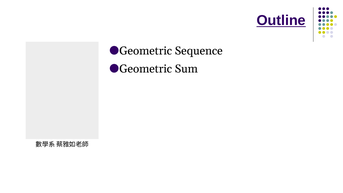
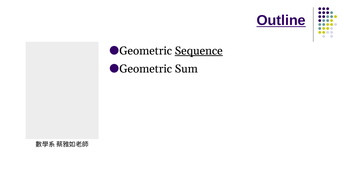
Sequence underline: none -> present
